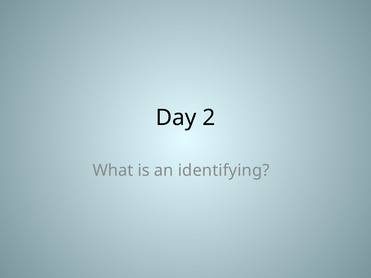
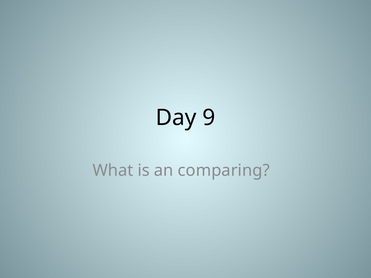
2: 2 -> 9
identifying: identifying -> comparing
